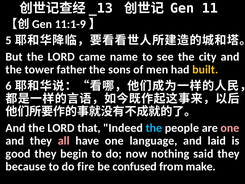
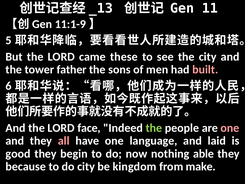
name: name -> these
built colour: yellow -> pink
that: that -> face
the at (154, 128) colour: light blue -> light green
said: said -> able
do fire: fire -> city
confused: confused -> kingdom
